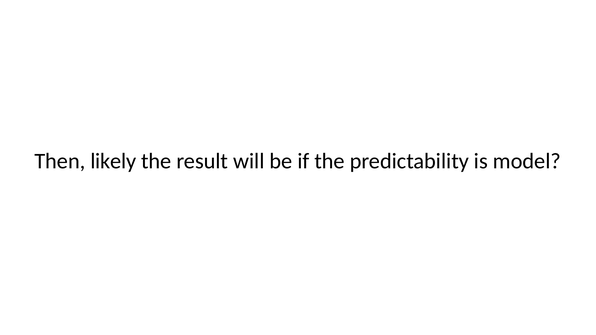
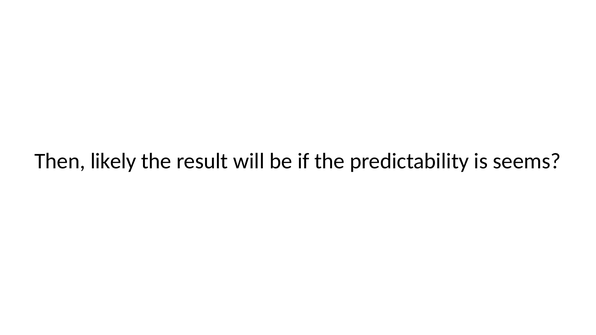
model: model -> seems
